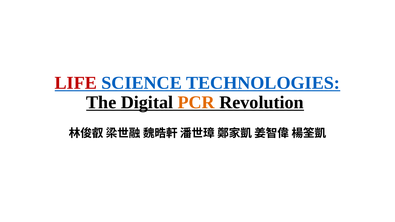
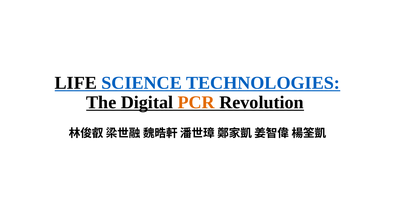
LIFE colour: red -> black
